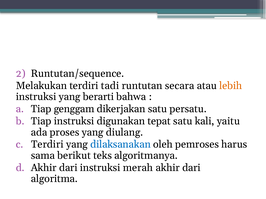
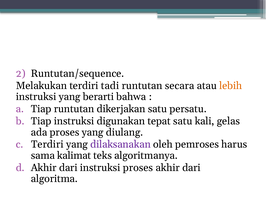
Tiap genggam: genggam -> runtutan
yaitu: yaitu -> gelas
dilaksanakan colour: blue -> purple
berikut: berikut -> kalimat
instruksi merah: merah -> proses
